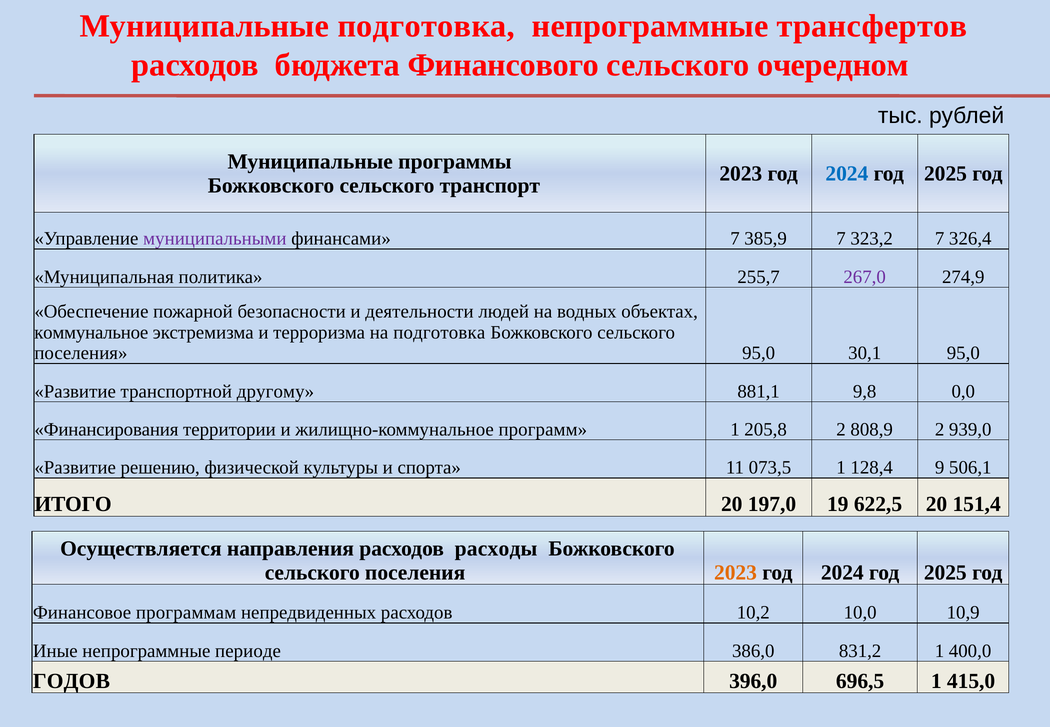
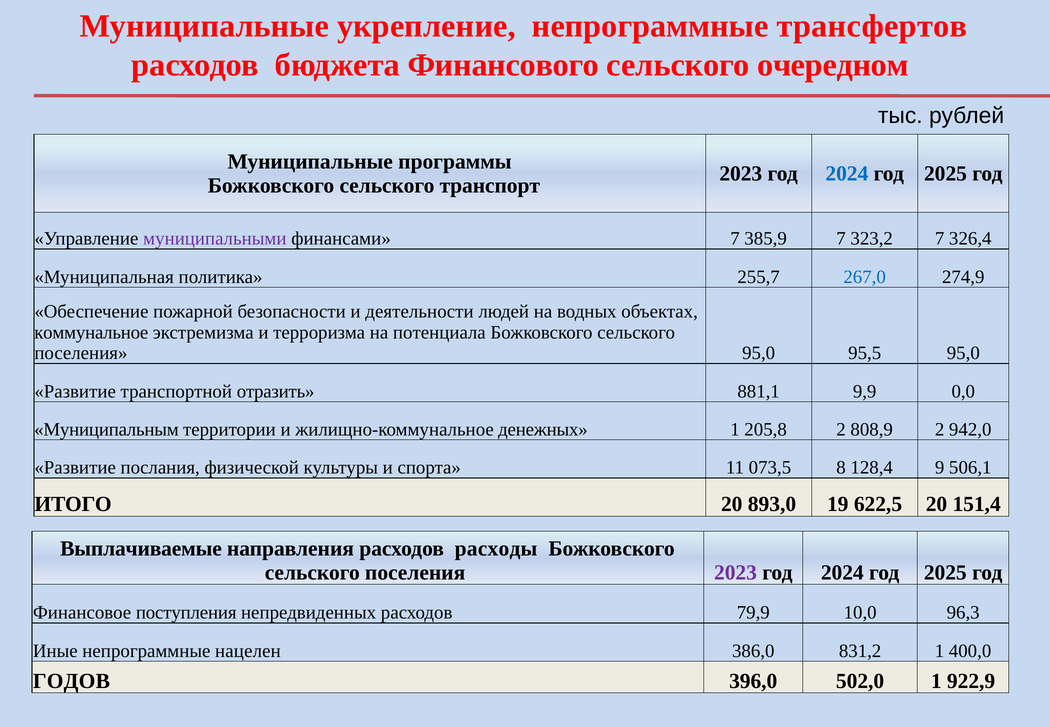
Муниципальные подготовка: подготовка -> укрепление
267,0 colour: purple -> blue
на подготовка: подготовка -> потенциала
30,1: 30,1 -> 95,5
другому: другому -> отразить
9,8: 9,8 -> 9,9
Финансирования: Финансирования -> Муниципальным
программ: программ -> денежных
939,0: 939,0 -> 942,0
решению: решению -> послания
073,5 1: 1 -> 8
197,0: 197,0 -> 893,0
Осуществляется: Осуществляется -> Выплачиваемые
2023 at (735, 573) colour: orange -> purple
программам: программам -> поступления
10,2: 10,2 -> 79,9
10,9: 10,9 -> 96,3
периоде: периоде -> нацелен
696,5: 696,5 -> 502,0
415,0: 415,0 -> 922,9
